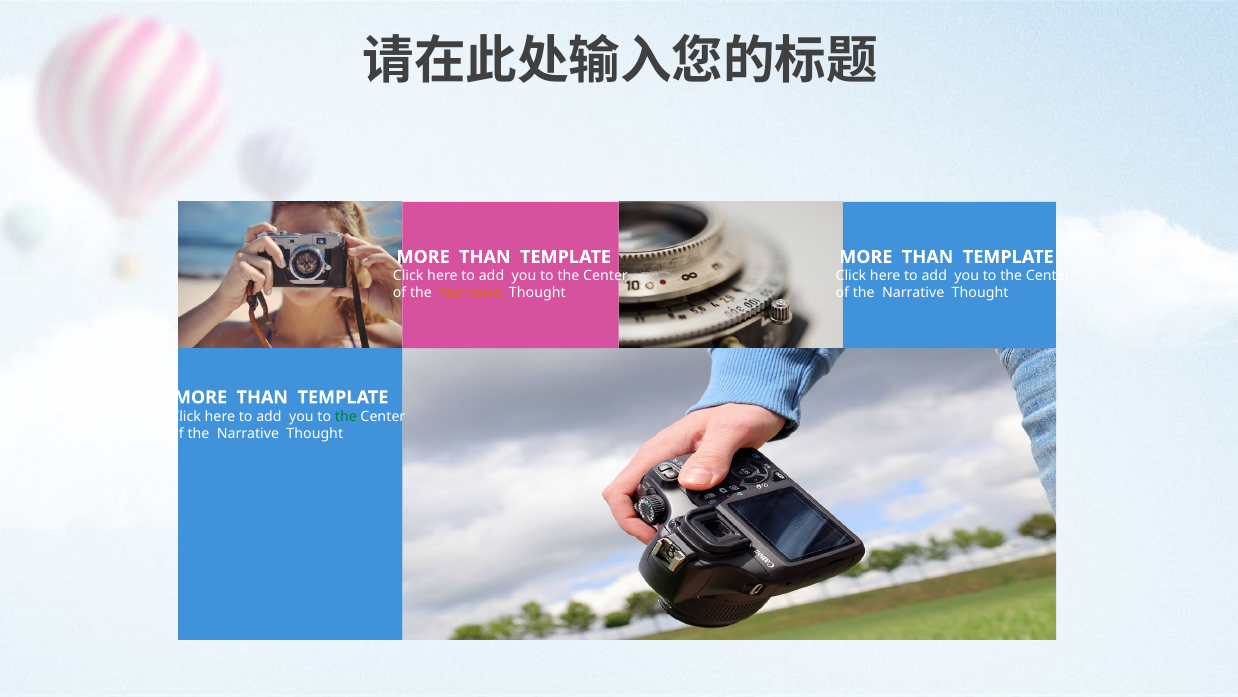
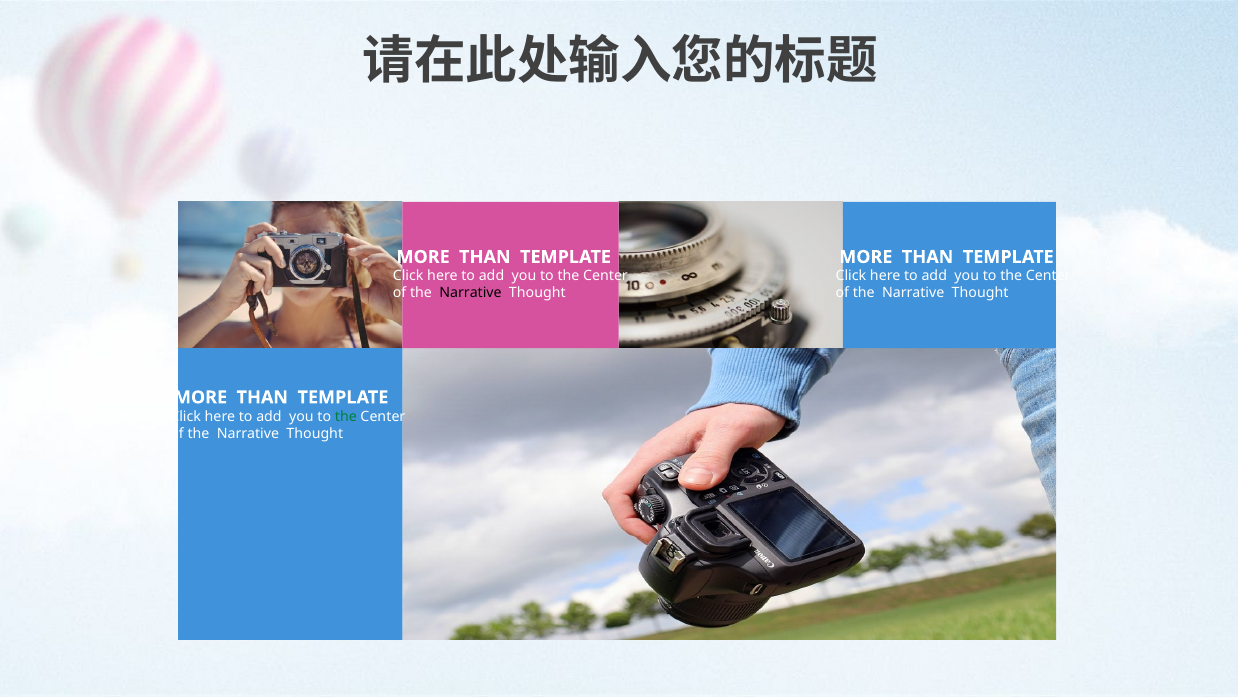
Narrative at (471, 293) colour: orange -> black
